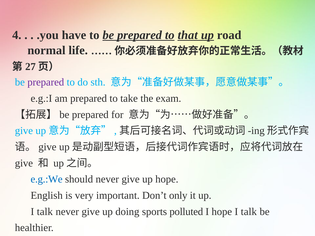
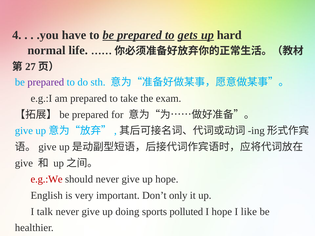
that: that -> gets
road: road -> hard
e.g.:We colour: blue -> red
hope I talk: talk -> like
